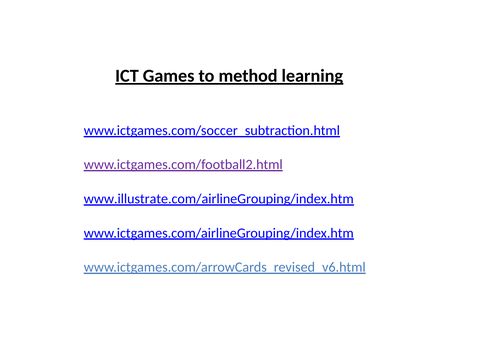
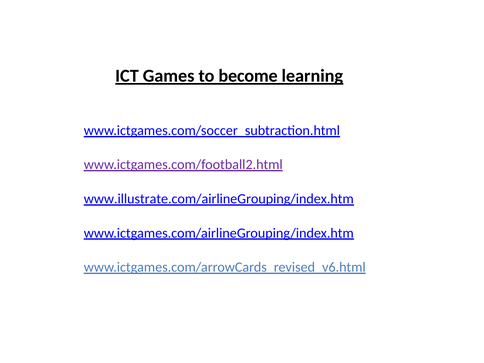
method: method -> become
